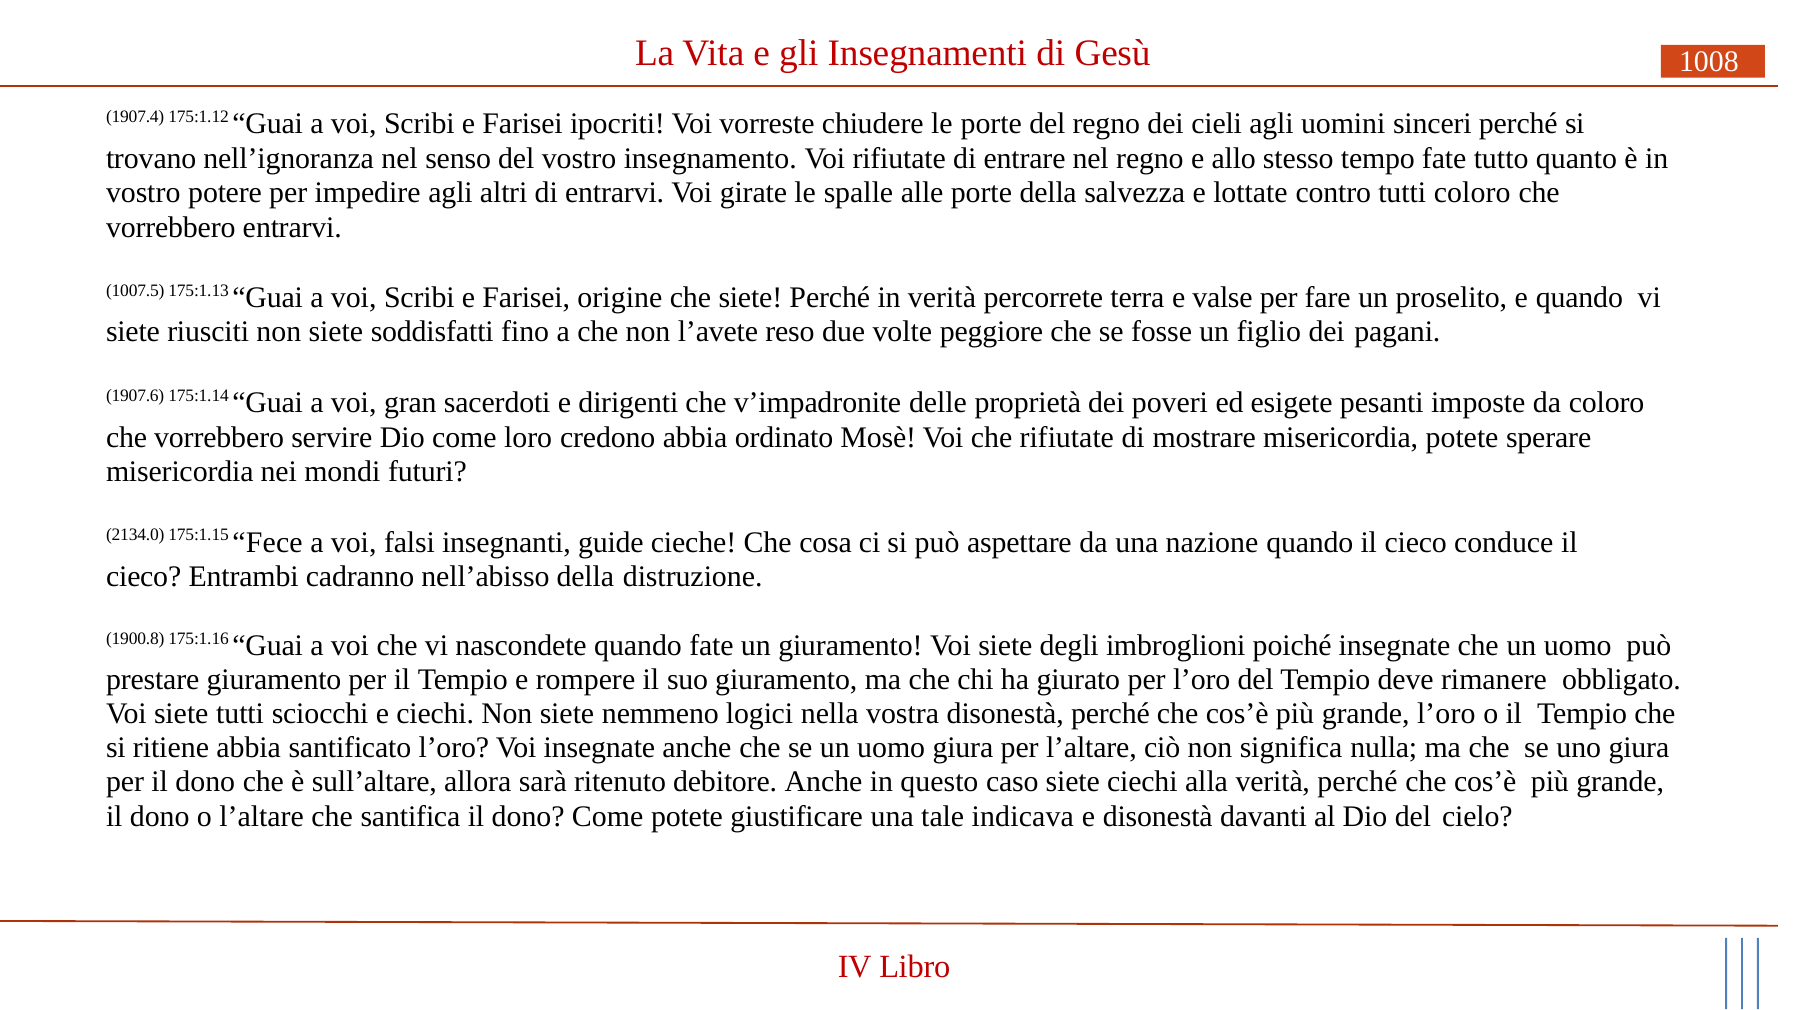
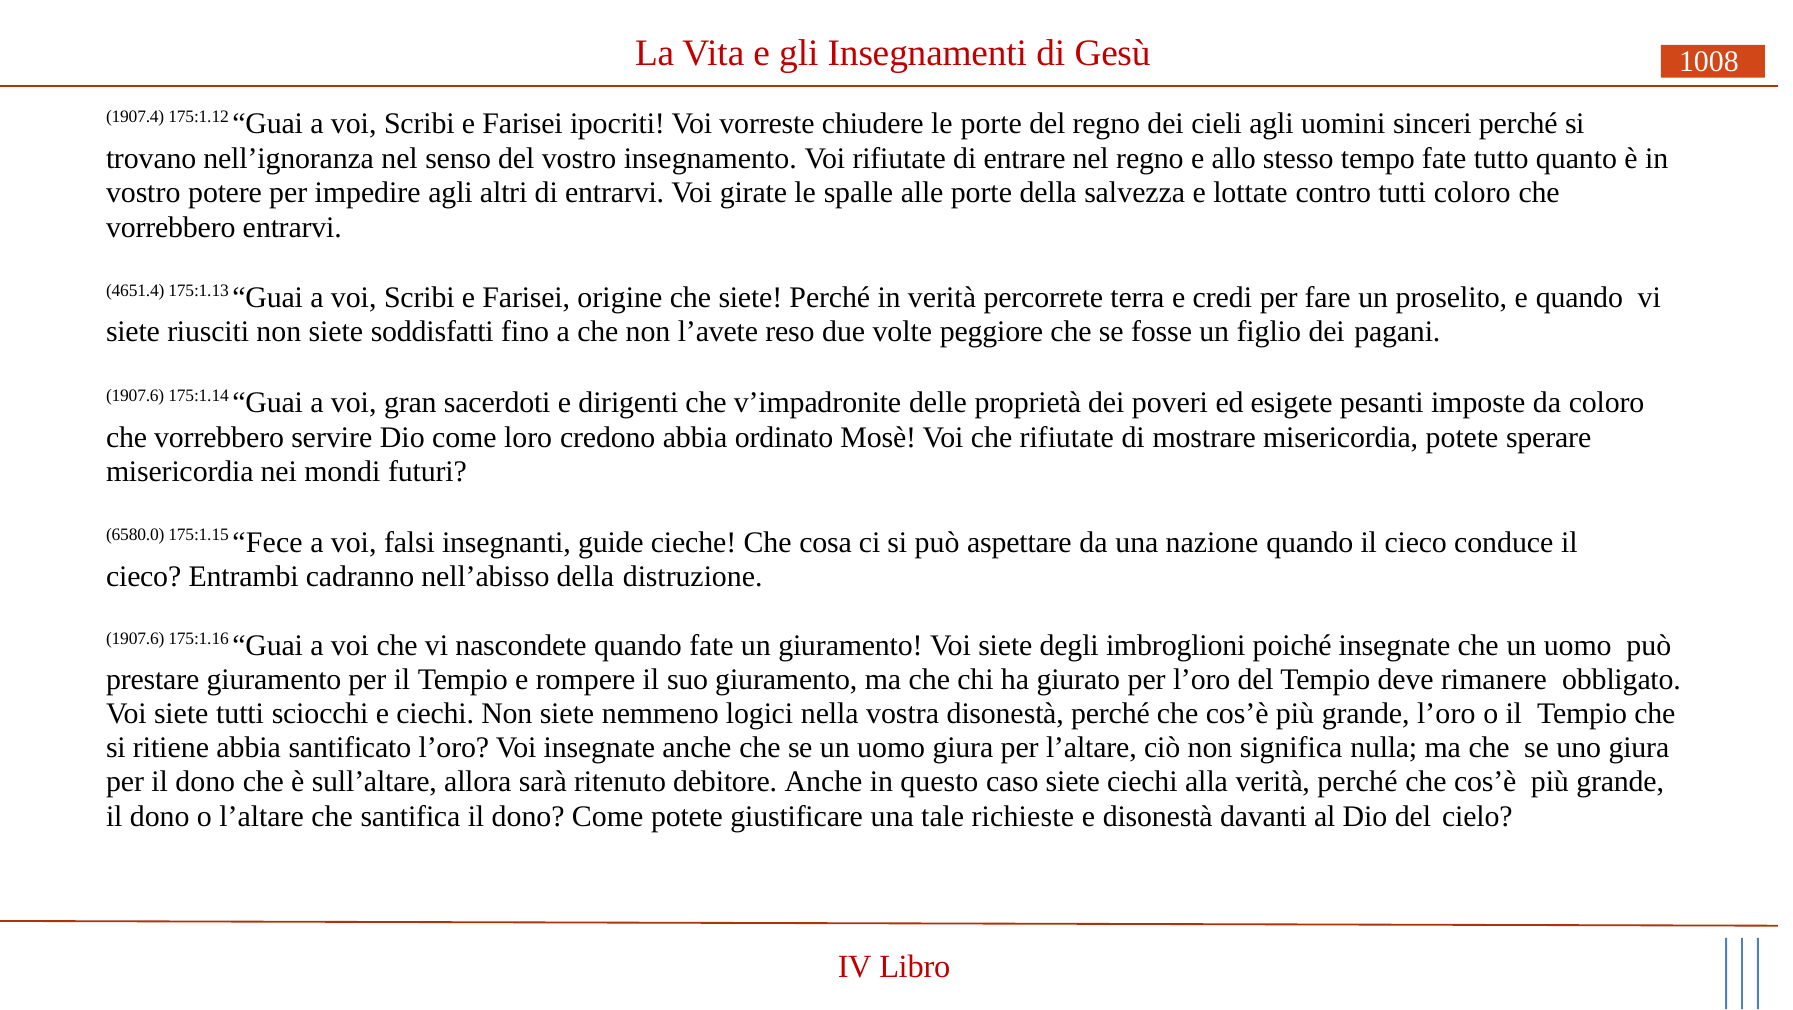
1007.5: 1007.5 -> 4651.4
valse: valse -> credi
2134.0: 2134.0 -> 6580.0
1900.8 at (135, 638): 1900.8 -> 1907.6
indicava: indicava -> richieste
